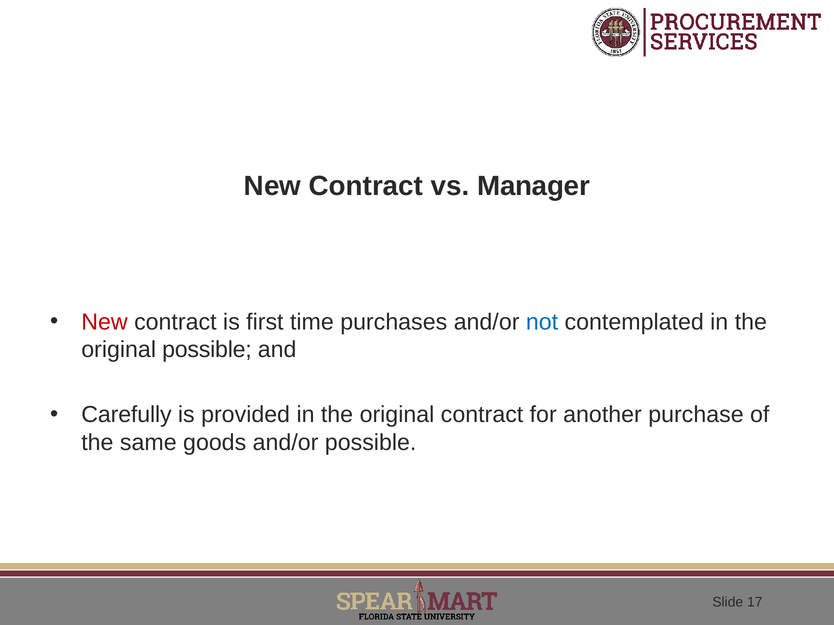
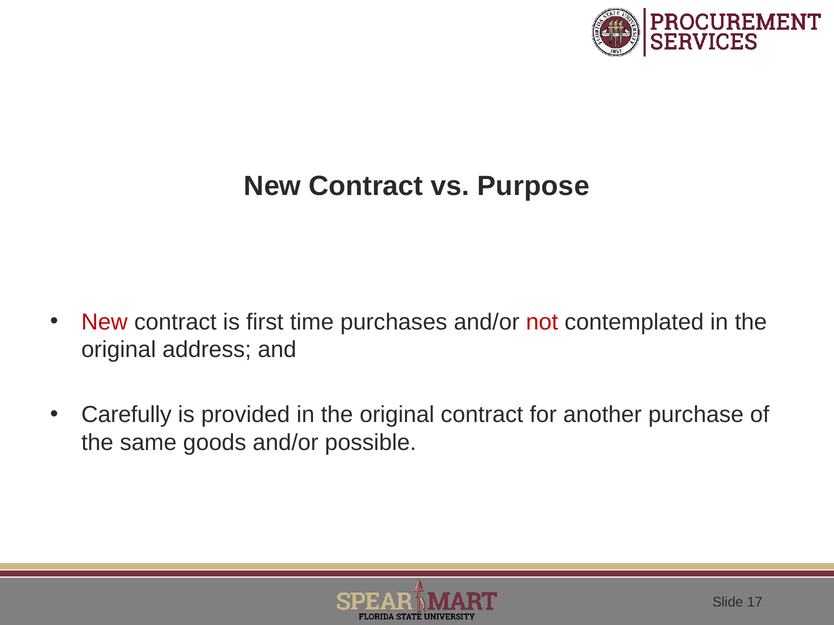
Manager: Manager -> Purpose
not colour: blue -> red
original possible: possible -> address
